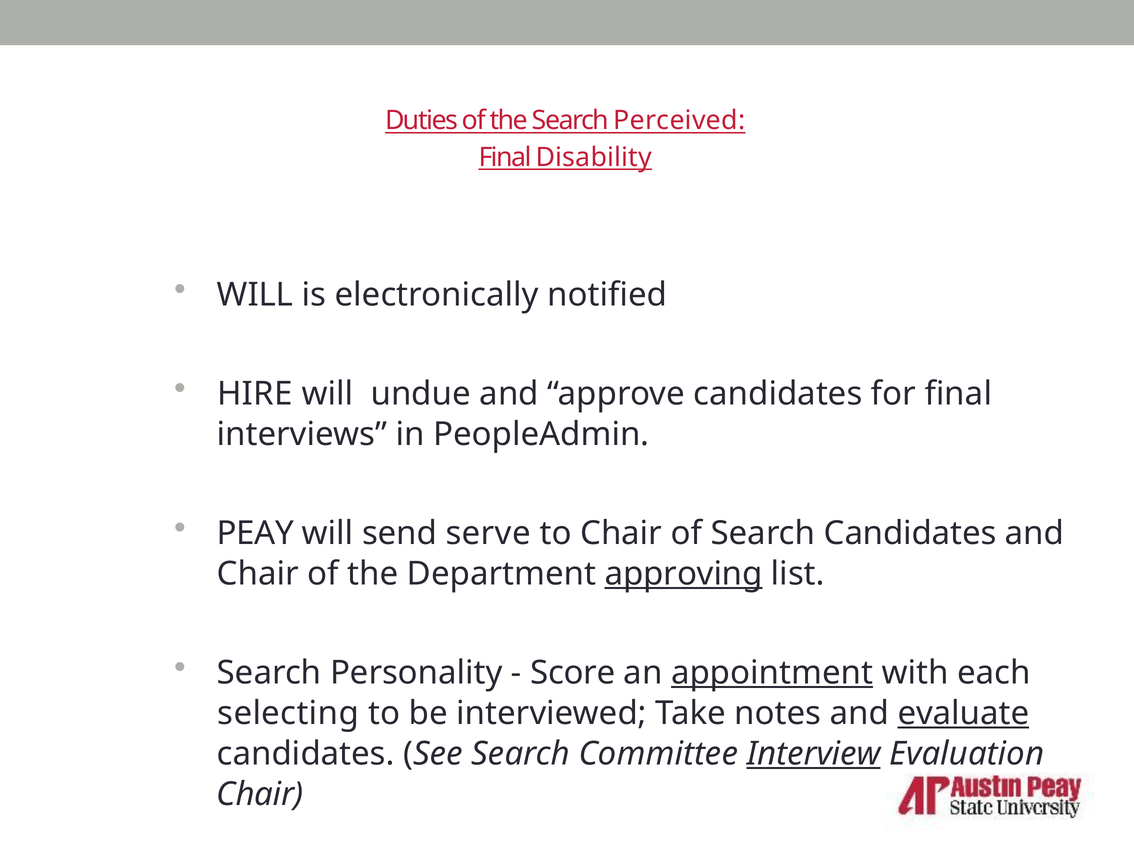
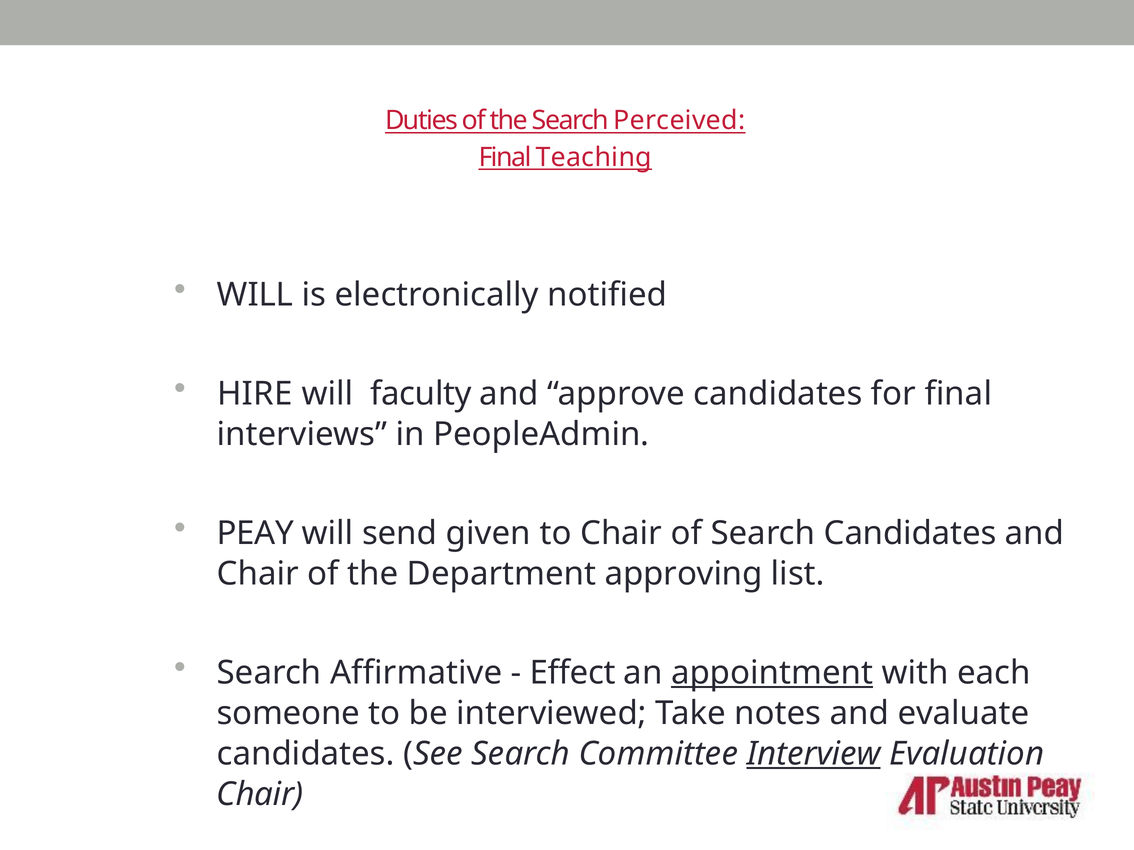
Disability: Disability -> Teaching
undue: undue -> faculty
serve: serve -> given
approving underline: present -> none
Personality: Personality -> Affirmative
Score: Score -> Effect
selecting: selecting -> someone
evaluate underline: present -> none
